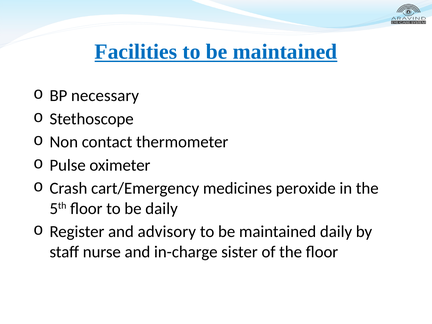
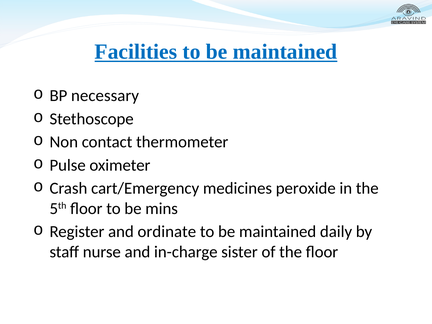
be daily: daily -> mins
advisory: advisory -> ordinate
